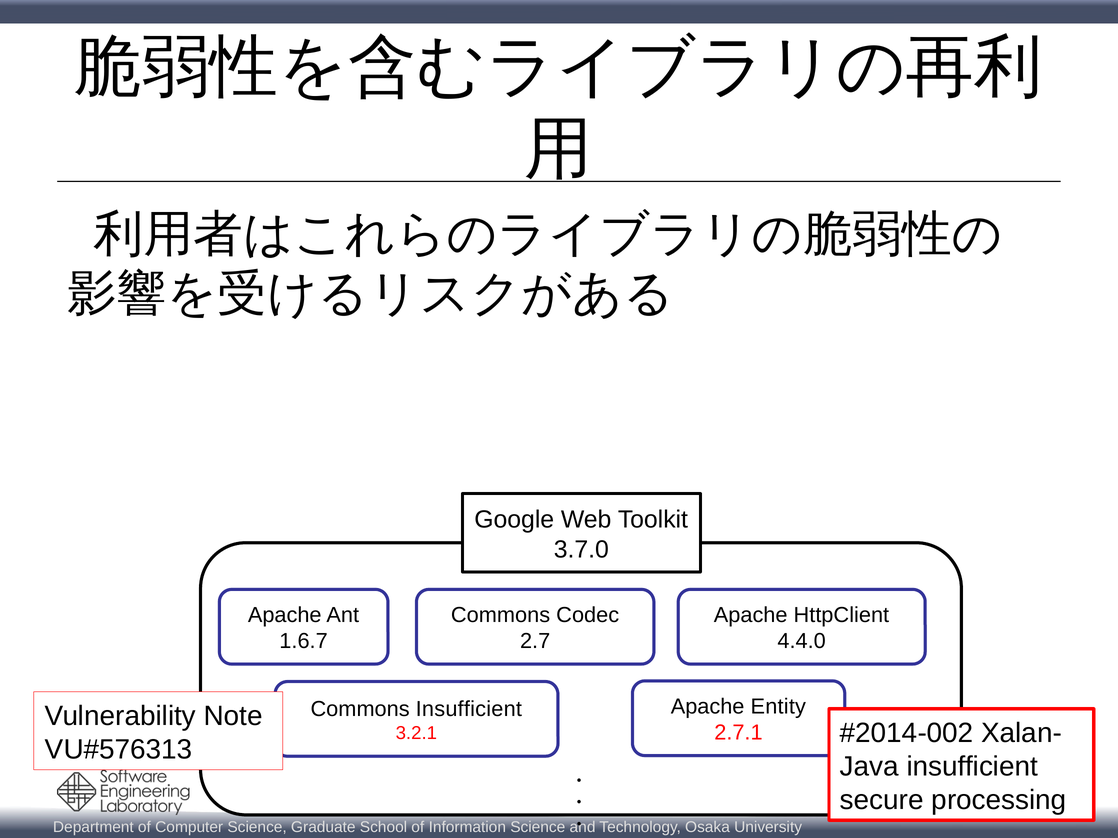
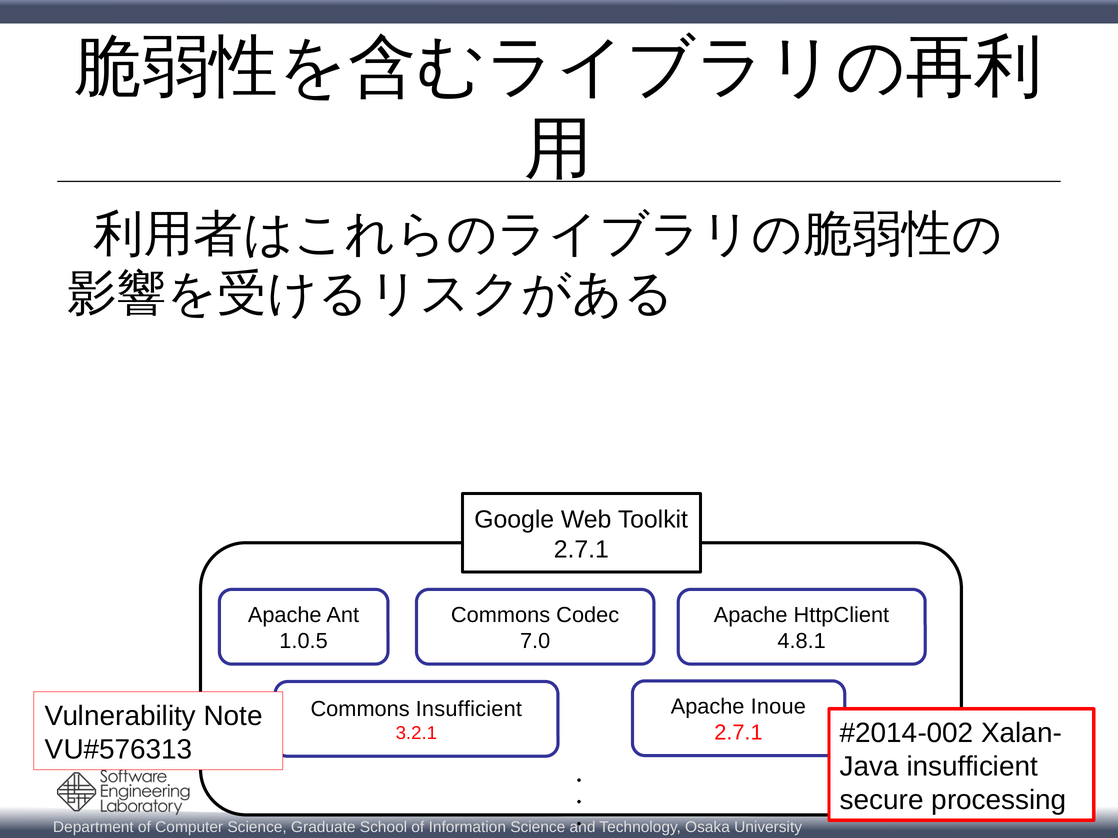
3.7.0 at (581, 550): 3.7.0 -> 2.7.1
1.6.7: 1.6.7 -> 1.0.5
2.7: 2.7 -> 7.0
4.4.0: 4.4.0 -> 4.8.1
Entity: Entity -> Inoue
